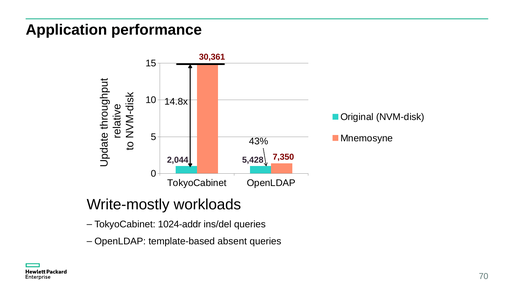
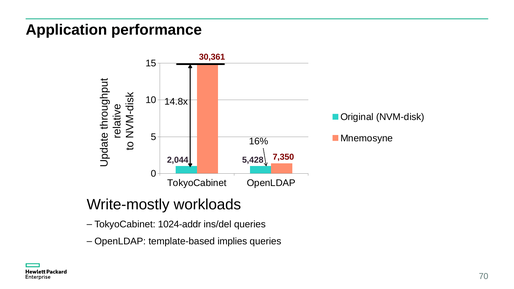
43%: 43% -> 16%
absent: absent -> implies
